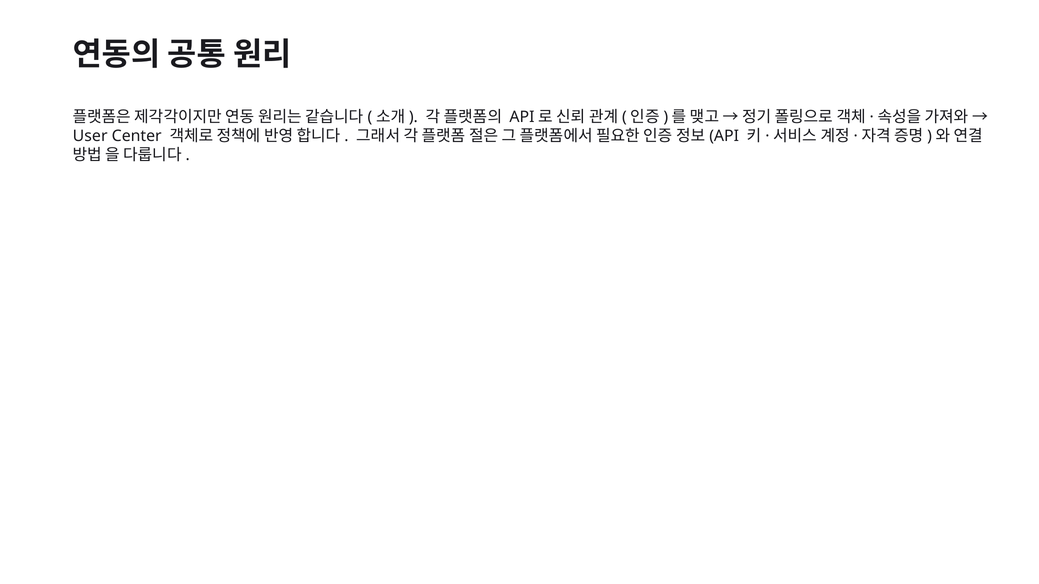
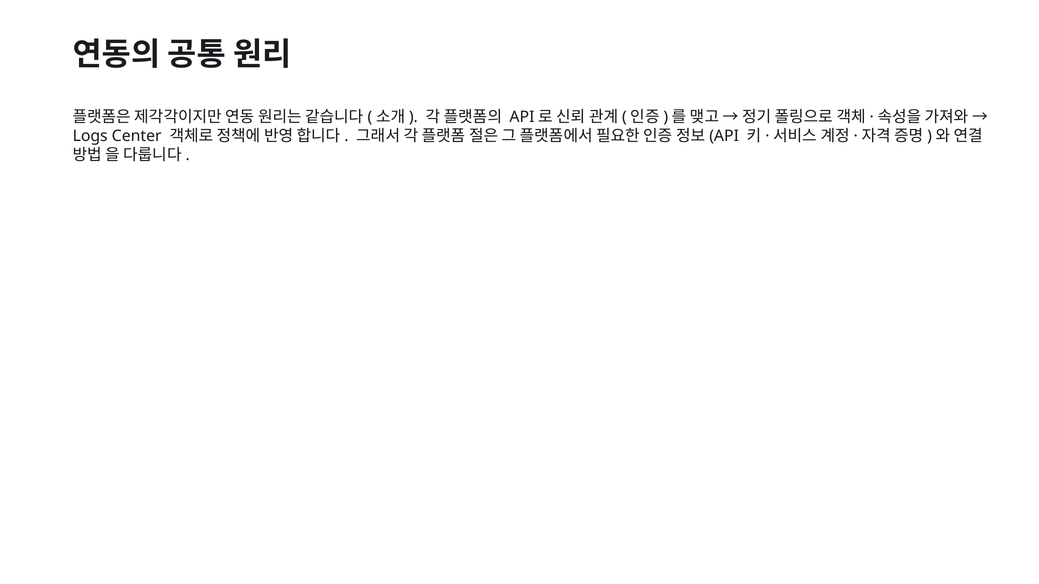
User: User -> Logs
